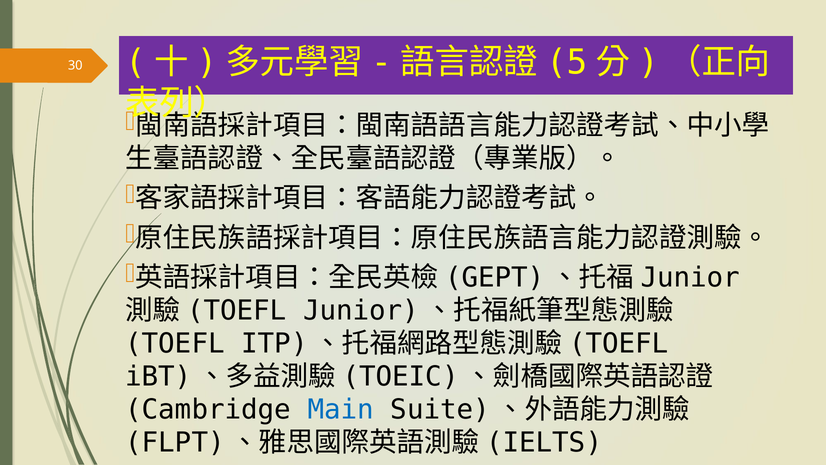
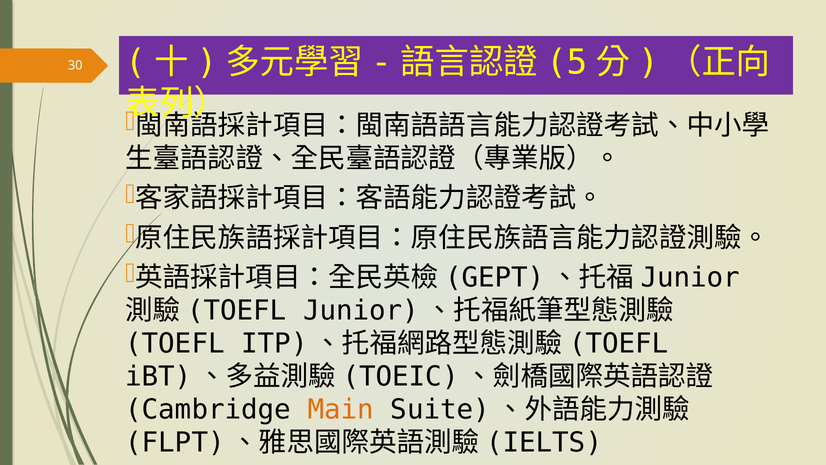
Main colour: blue -> orange
